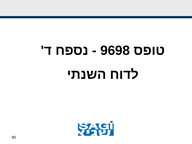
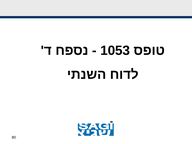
9698: 9698 -> 1053
